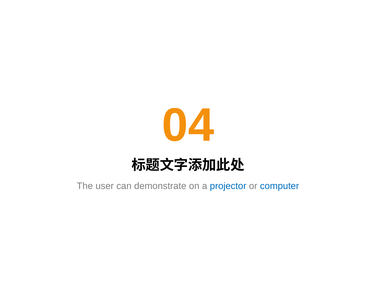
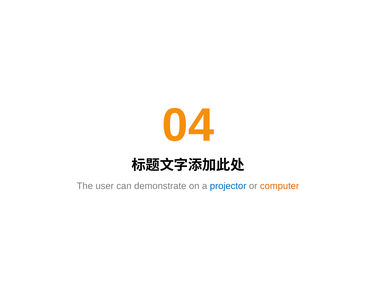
computer colour: blue -> orange
